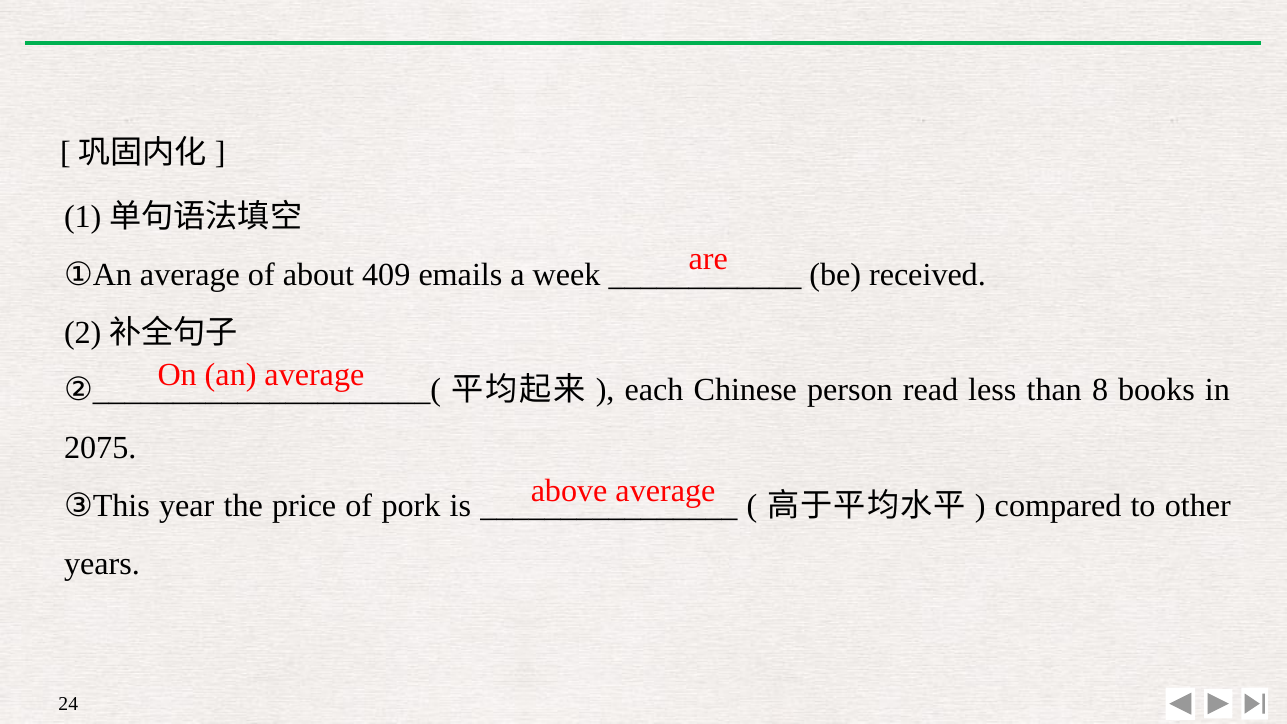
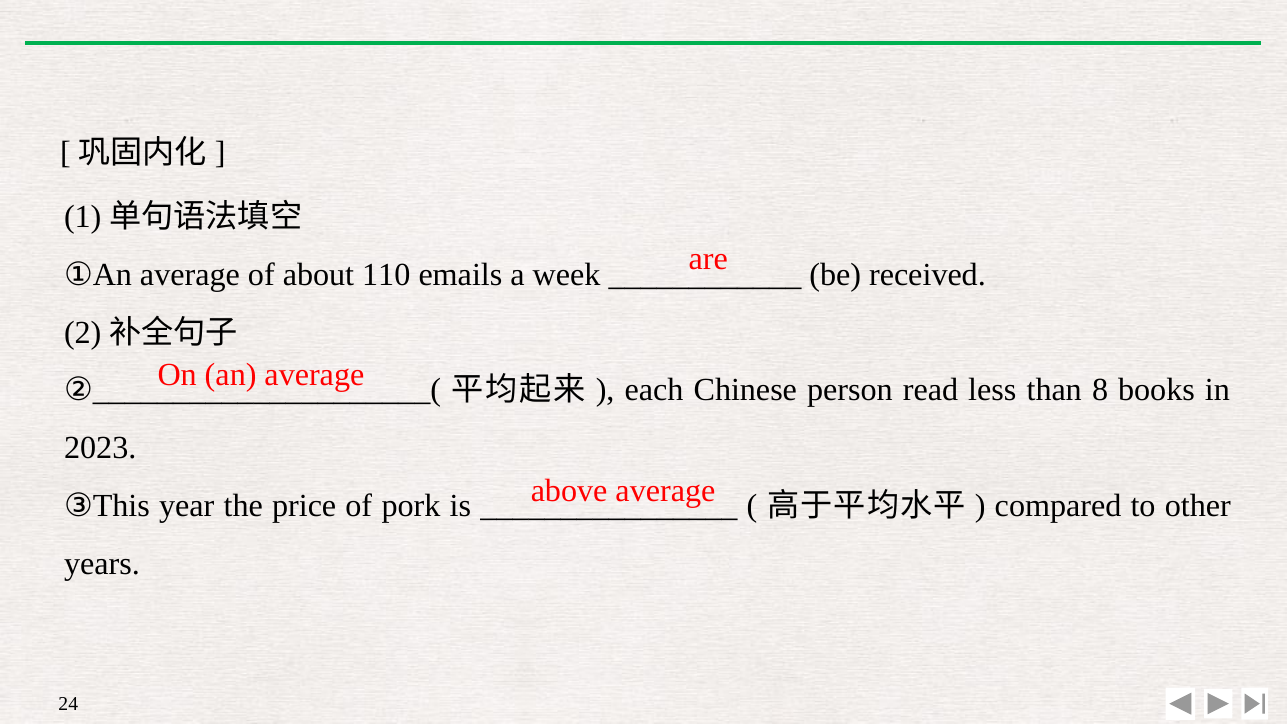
409: 409 -> 110
2075: 2075 -> 2023
